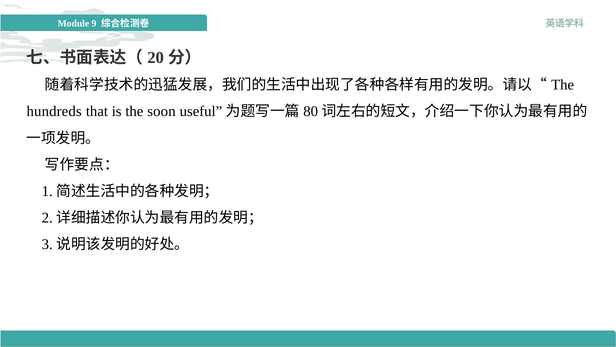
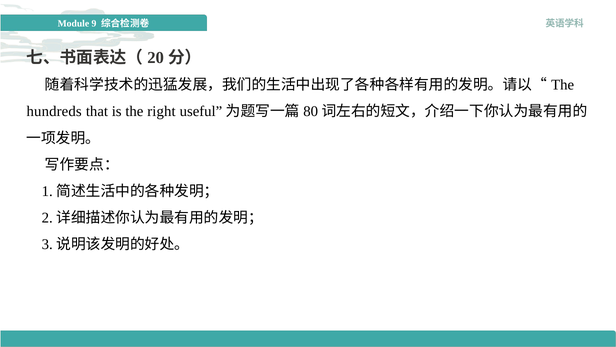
soon: soon -> right
